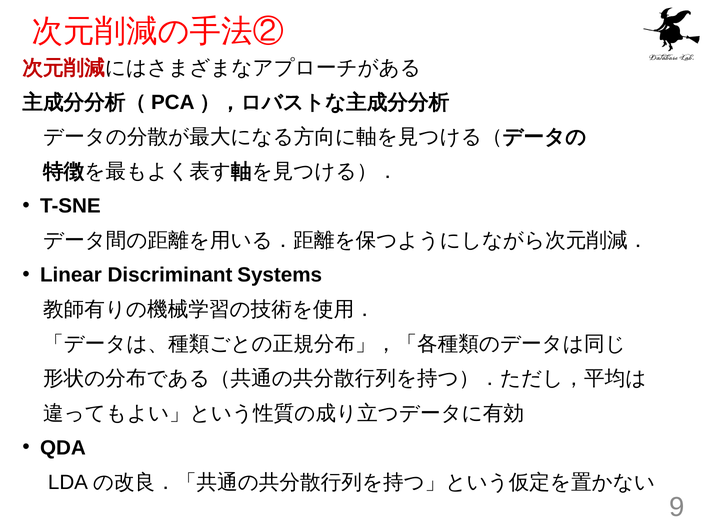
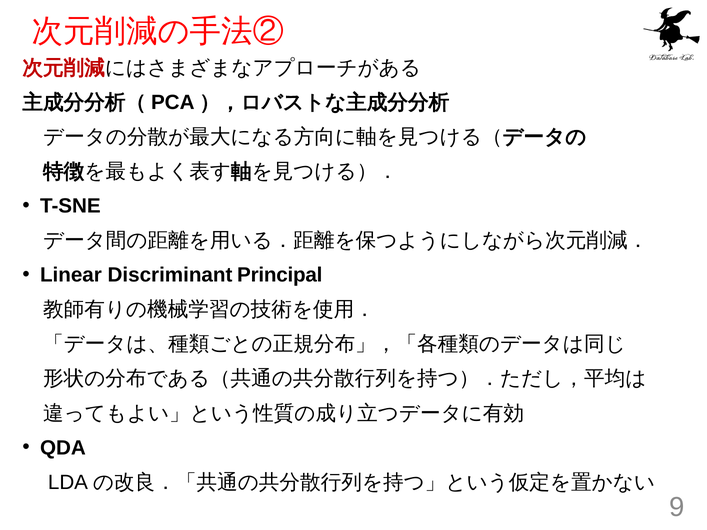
Systems: Systems -> Principal
